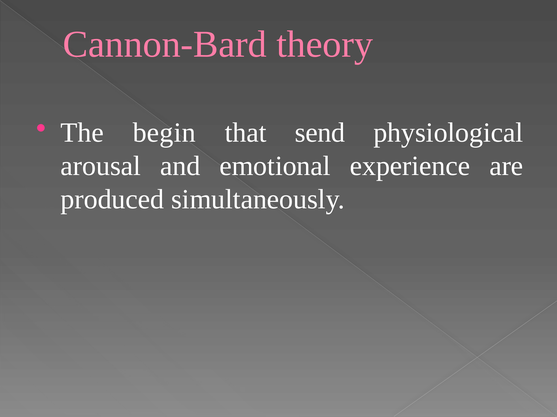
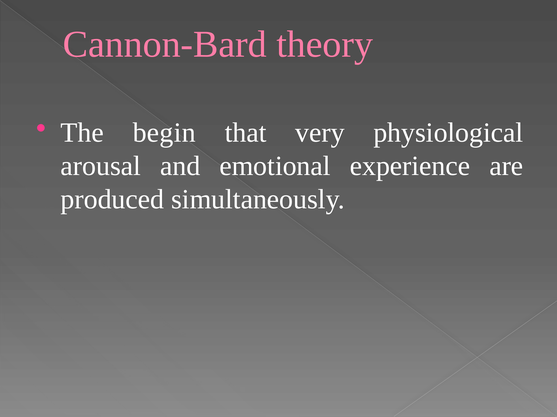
send: send -> very
